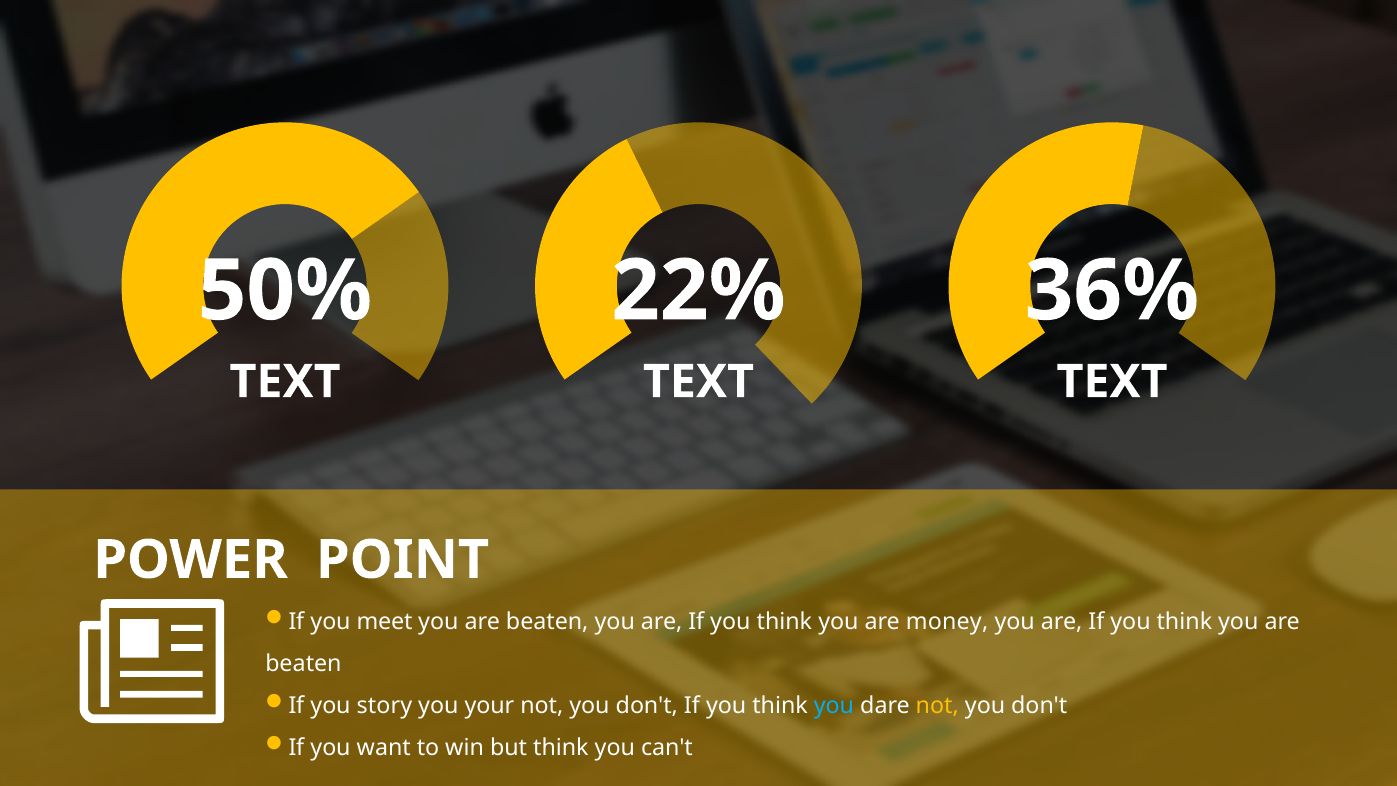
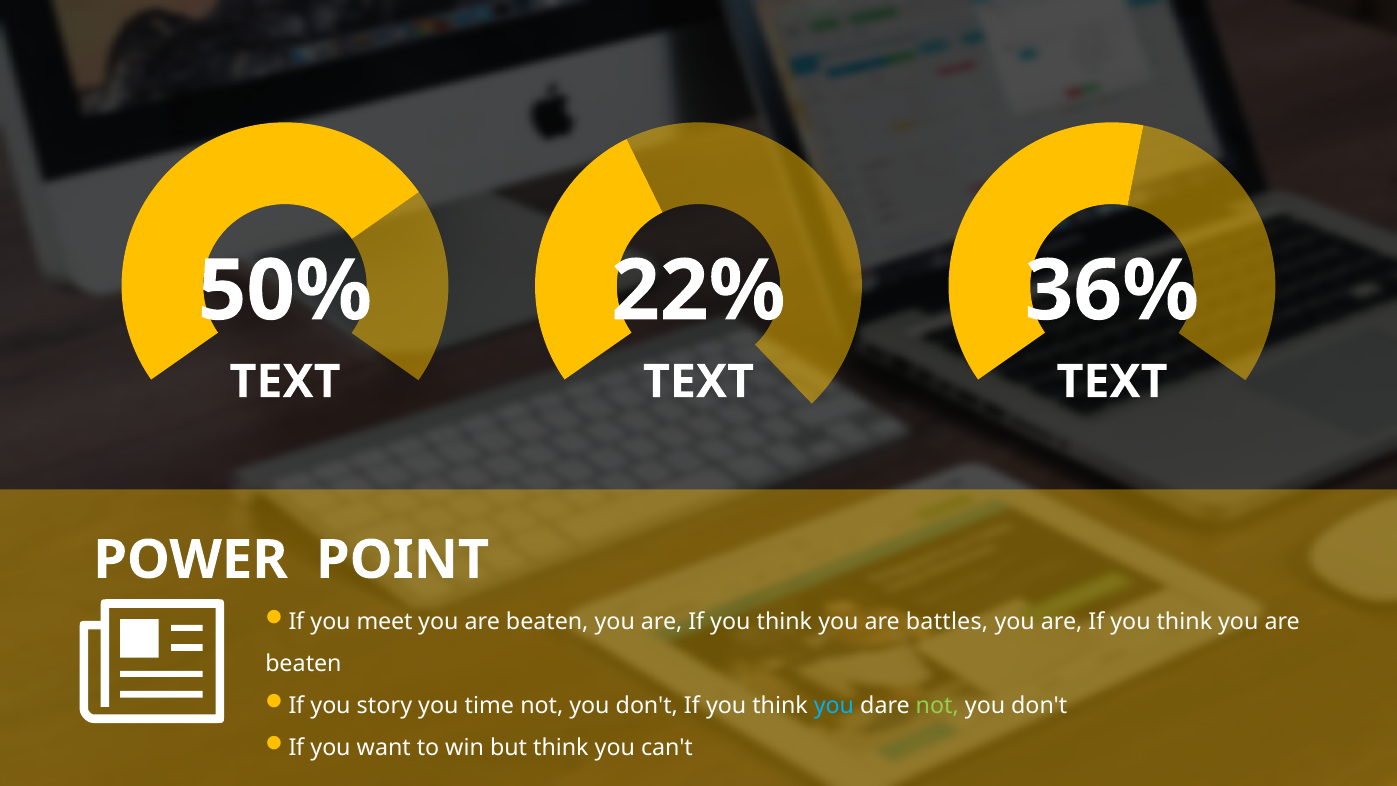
money: money -> battles
your: your -> time
not at (937, 706) colour: yellow -> light green
